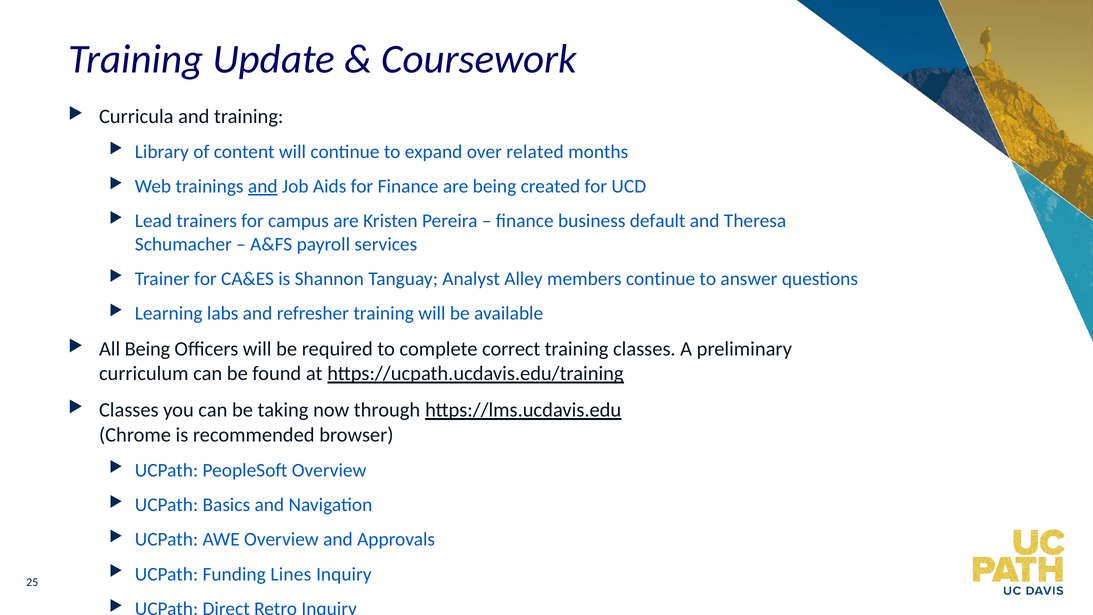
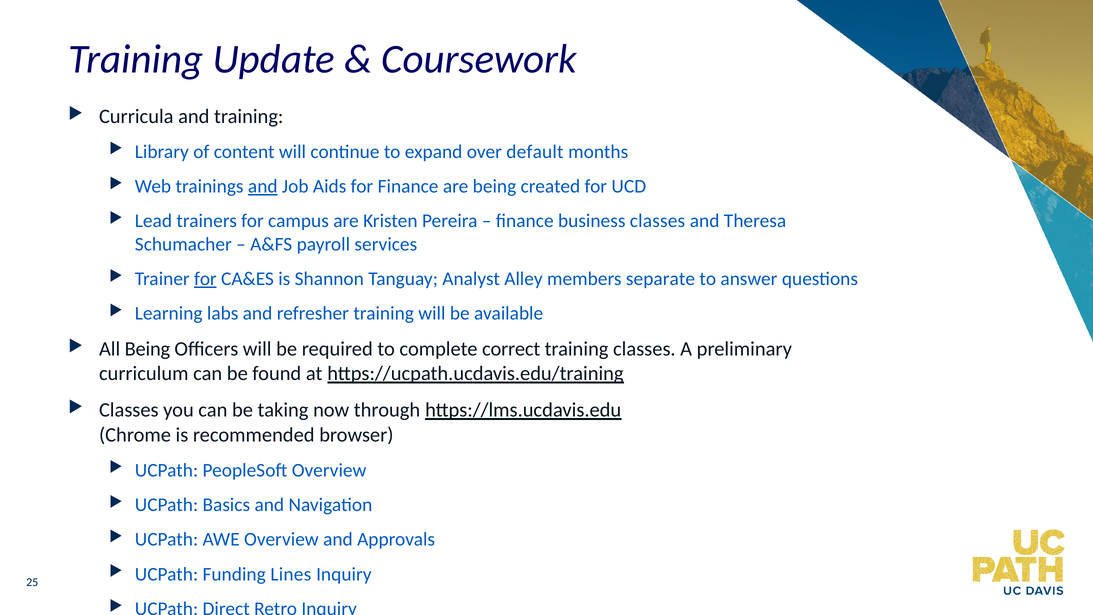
related: related -> default
business default: default -> classes
for at (205, 279) underline: none -> present
members continue: continue -> separate
